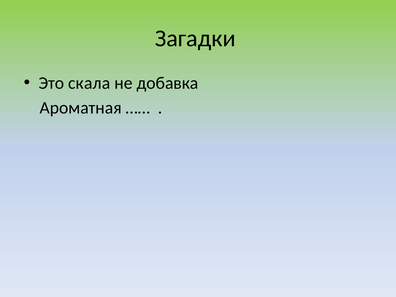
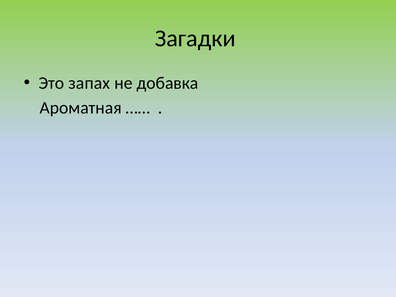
скала: скала -> запах
